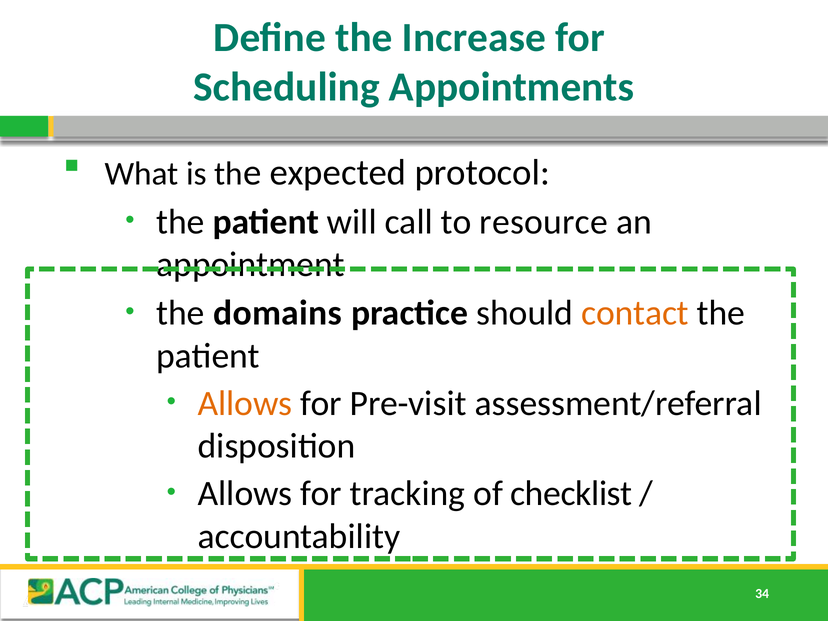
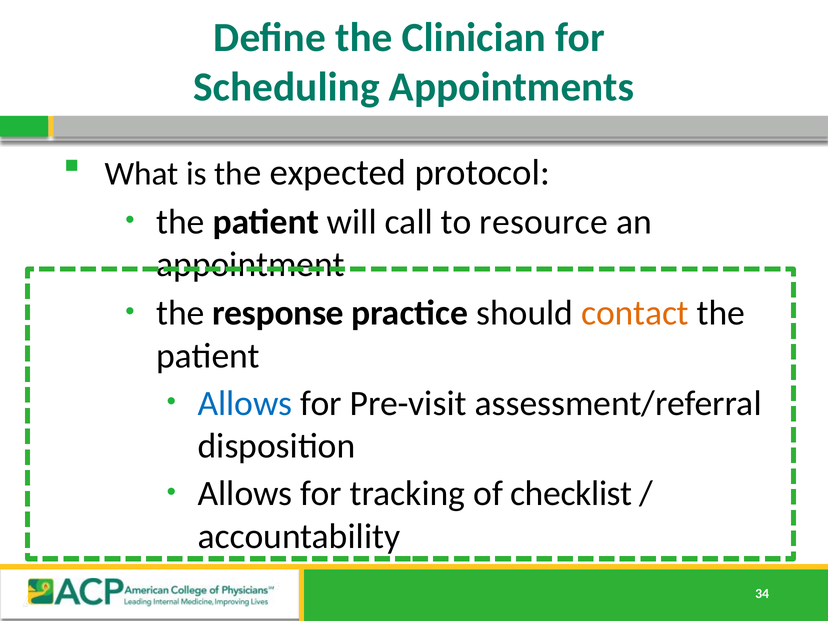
Increase: Increase -> Clinician
domains: domains -> response
Allows at (245, 403) colour: orange -> blue
